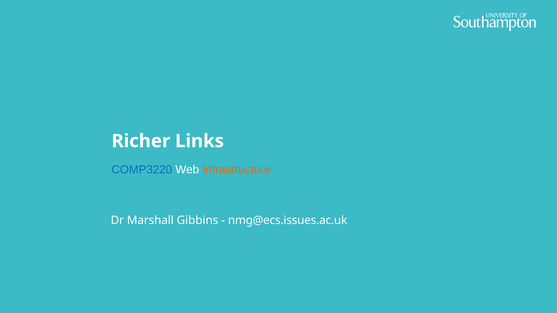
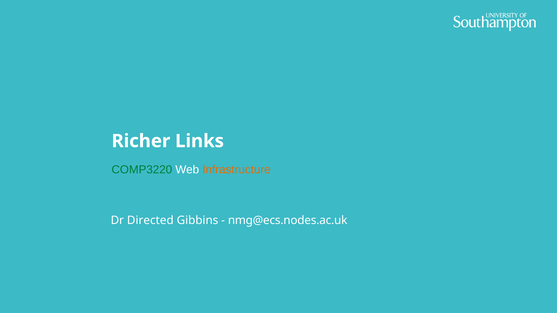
COMP3220 colour: blue -> green
Marshall: Marshall -> Directed
nmg@ecs.issues.ac.uk: nmg@ecs.issues.ac.uk -> nmg@ecs.nodes.ac.uk
